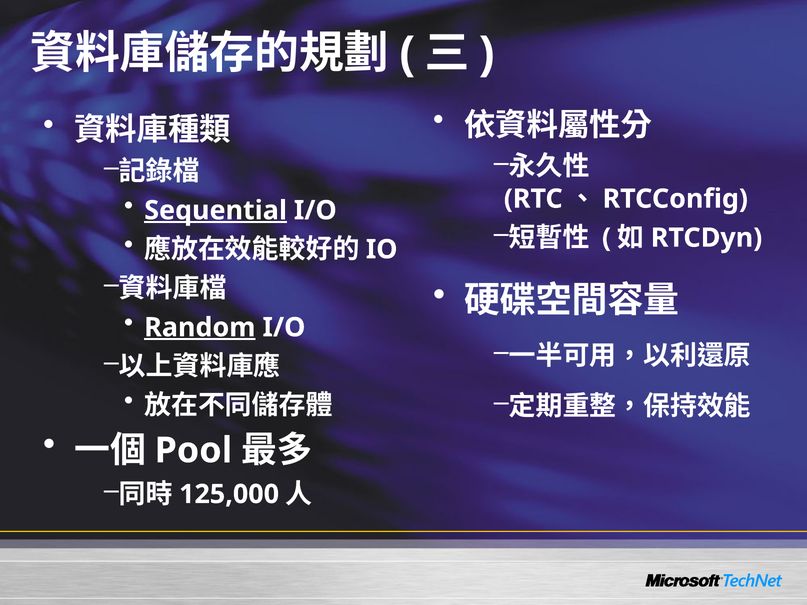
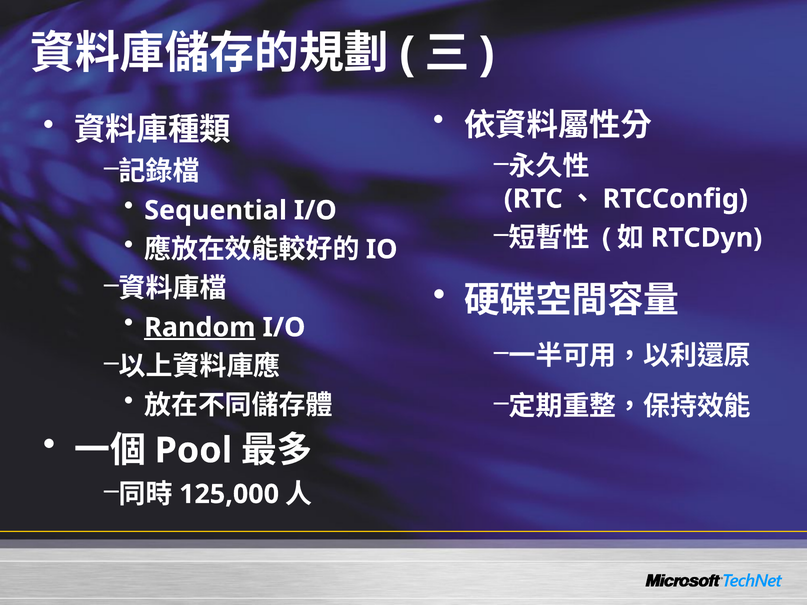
Sequential underline: present -> none
